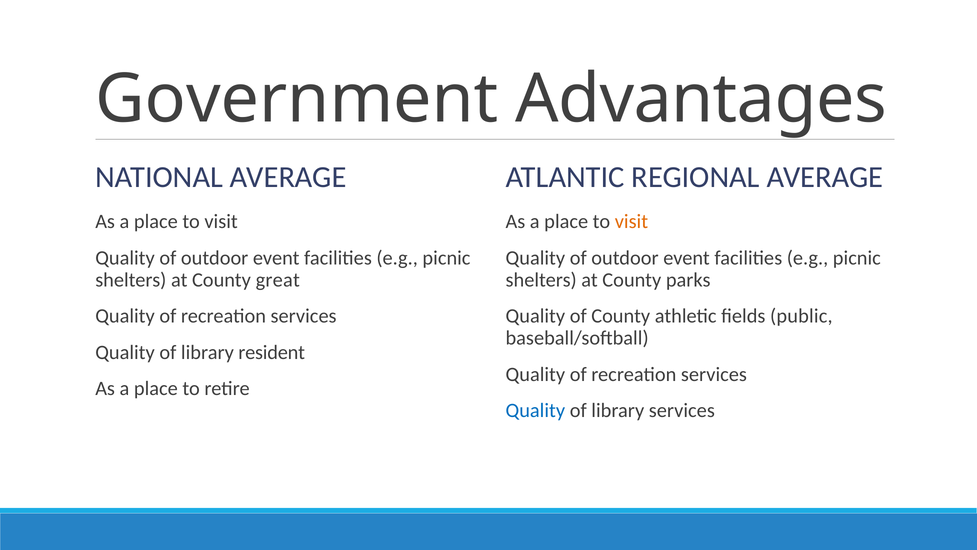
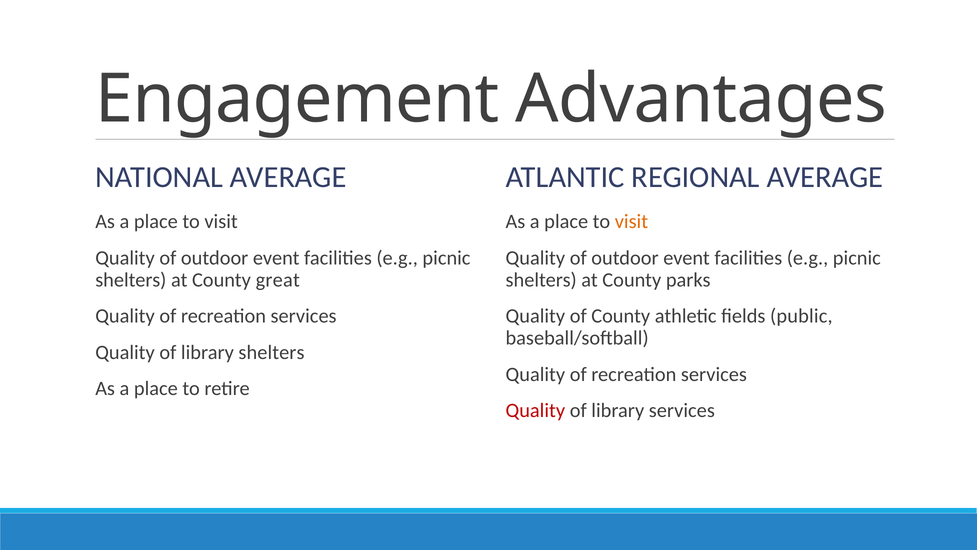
Government: Government -> Engagement
library resident: resident -> shelters
Quality at (535, 410) colour: blue -> red
